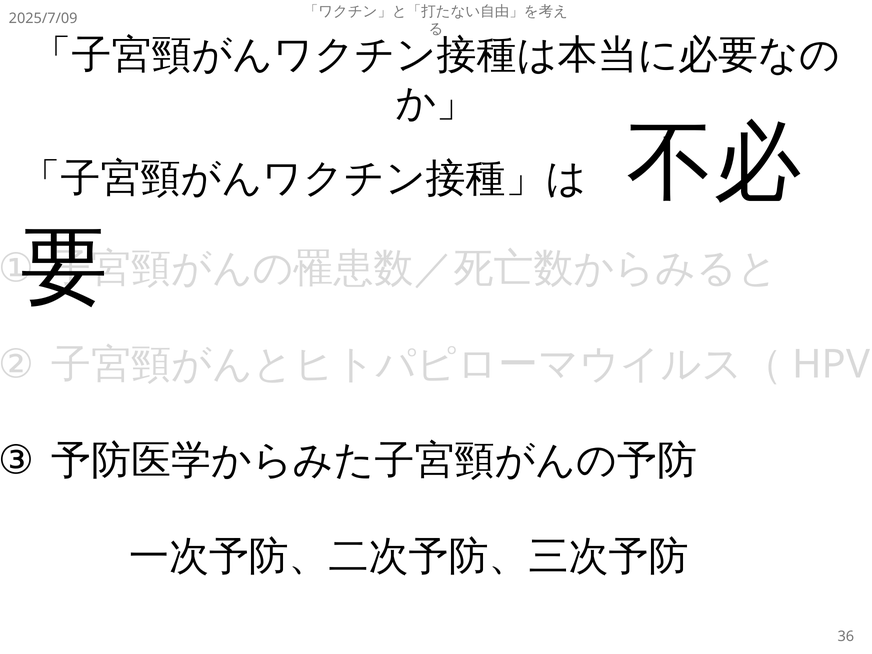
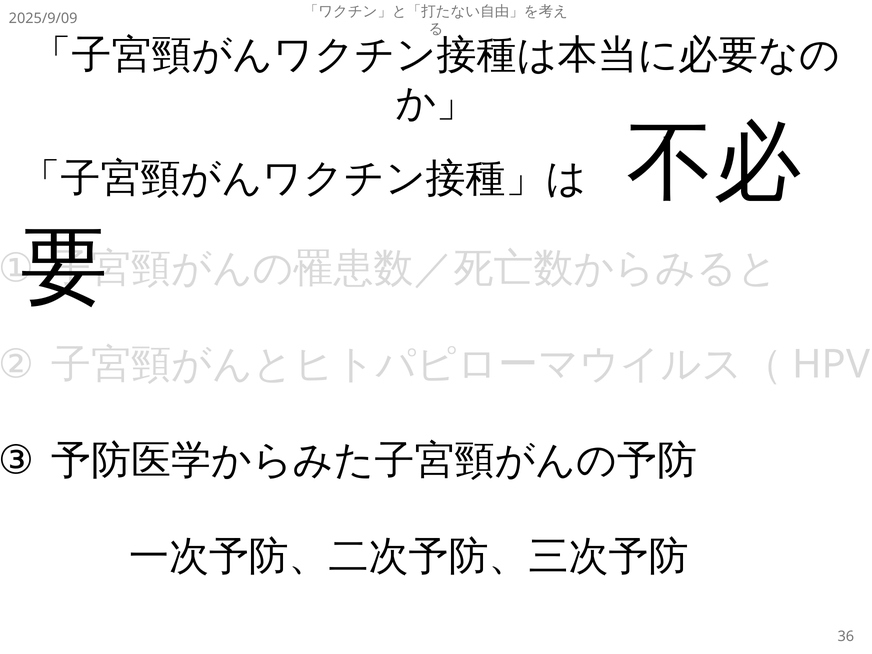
2025/7/09: 2025/7/09 -> 2025/9/09
